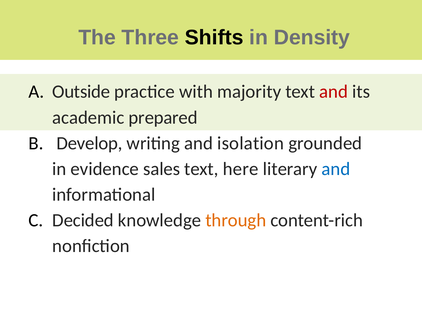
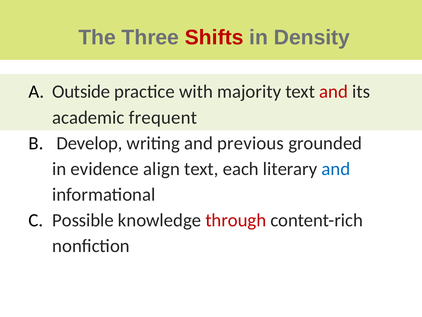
Shifts colour: black -> red
prepared: prepared -> frequent
isolation: isolation -> previous
sales: sales -> align
here: here -> each
Decided: Decided -> Possible
through colour: orange -> red
